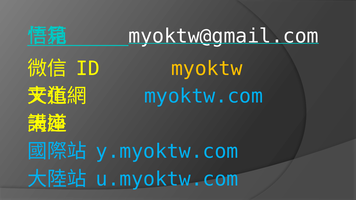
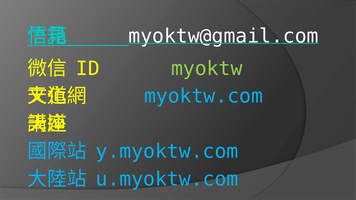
myoktw colour: yellow -> light green
